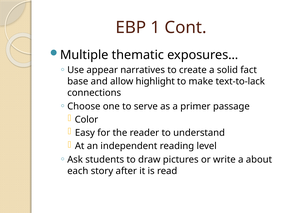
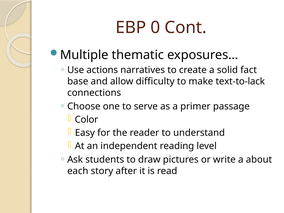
1: 1 -> 0
appear: appear -> actions
highlight: highlight -> difficulty
